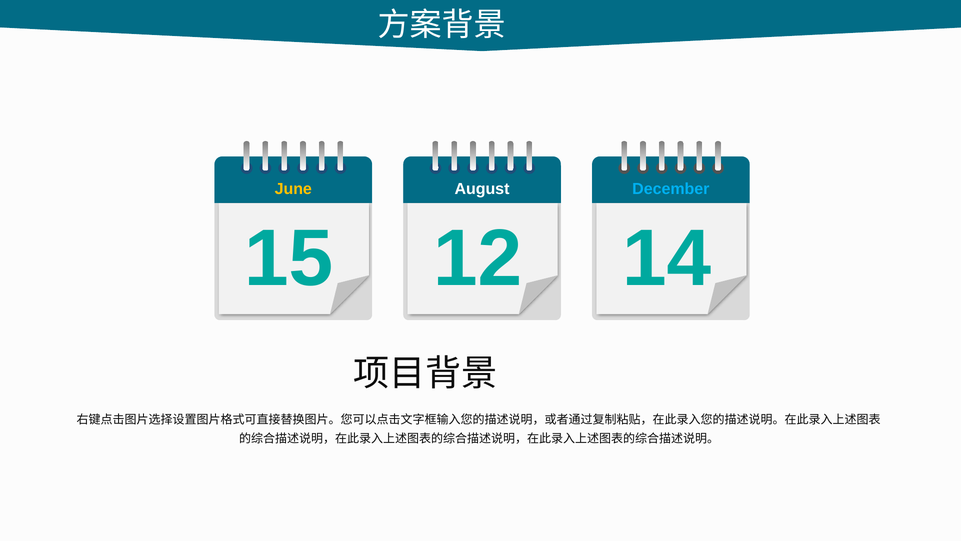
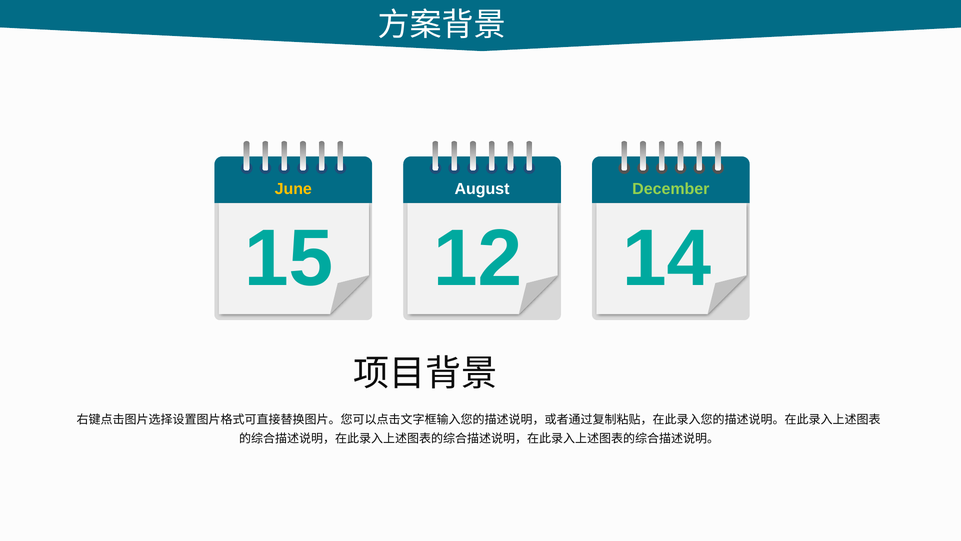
December colour: light blue -> light green
